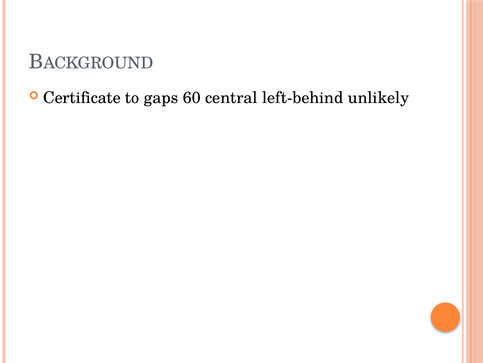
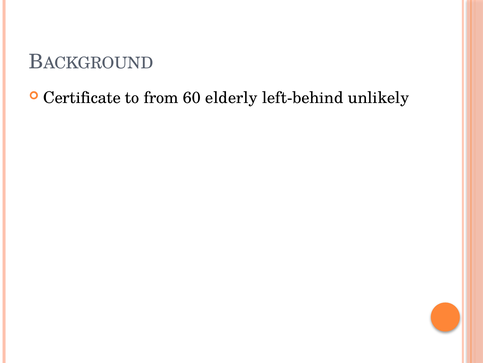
gaps: gaps -> from
central: central -> elderly
